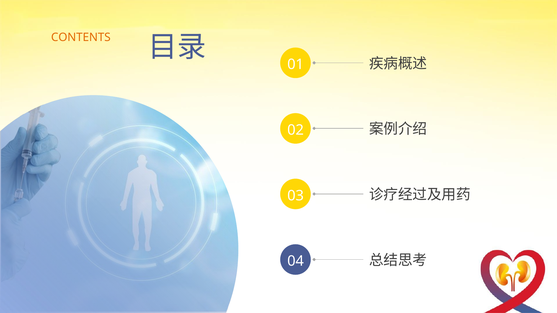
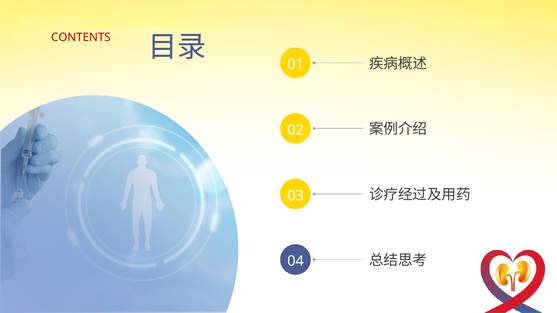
CONTENTS colour: orange -> red
